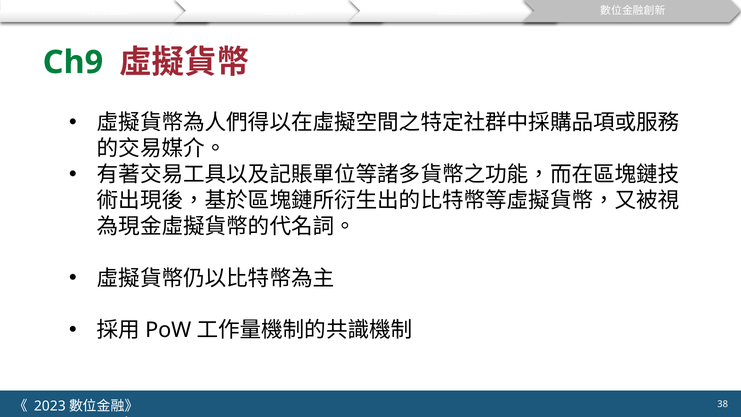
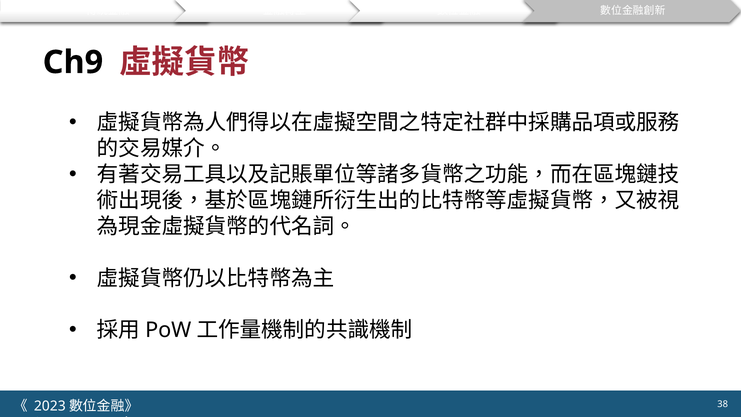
Ch9 colour: green -> black
